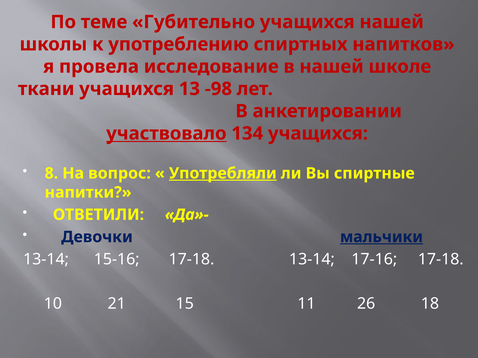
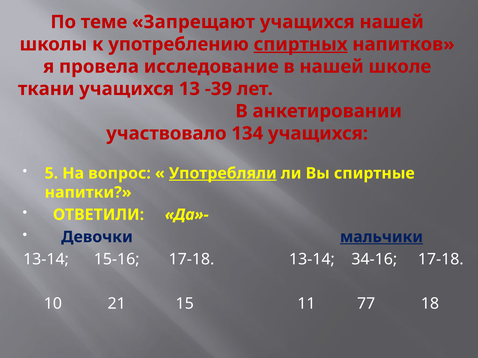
Губительно: Губительно -> Запрещают
спиртных underline: none -> present
-98: -98 -> -39
участвовало underline: present -> none
8: 8 -> 5
17-16: 17-16 -> 34-16
26: 26 -> 77
